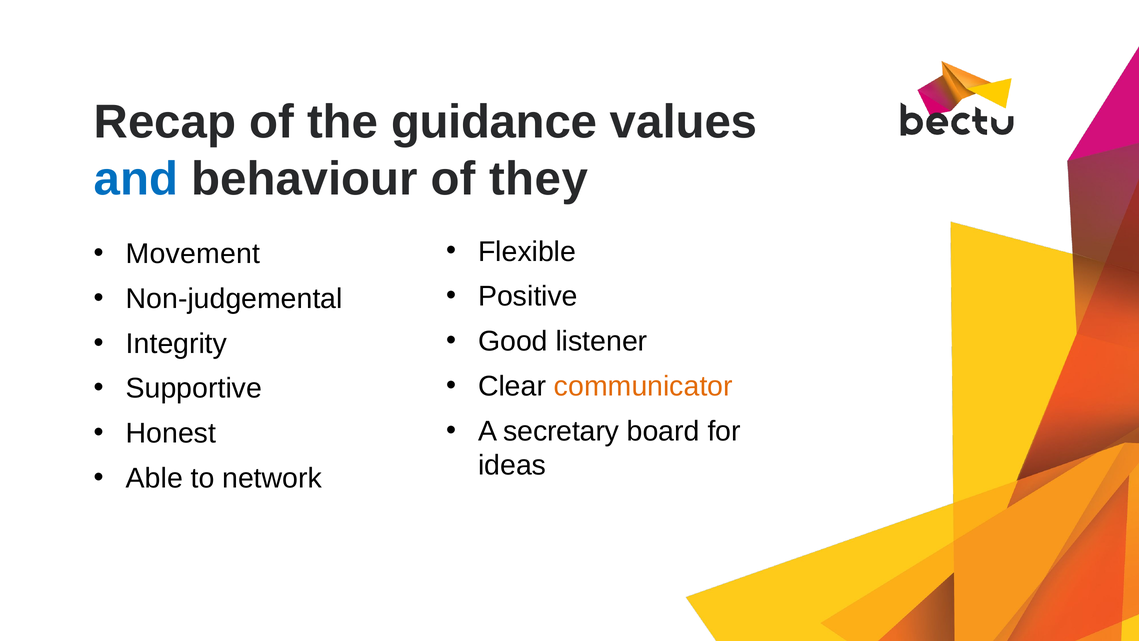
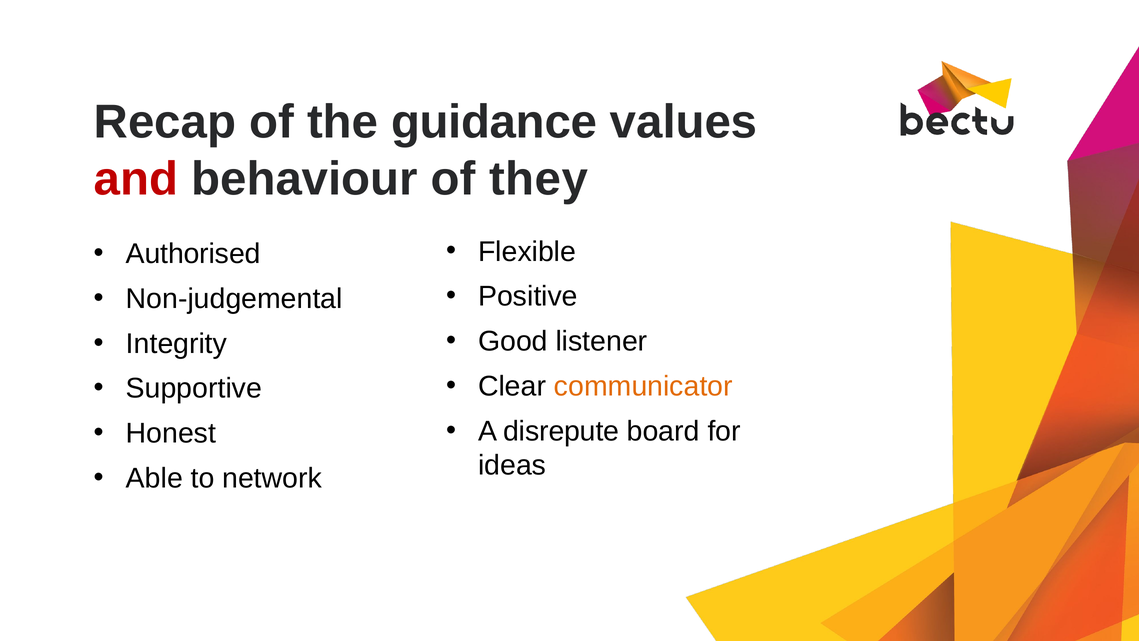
and colour: blue -> red
Movement: Movement -> Authorised
secretary: secretary -> disrepute
